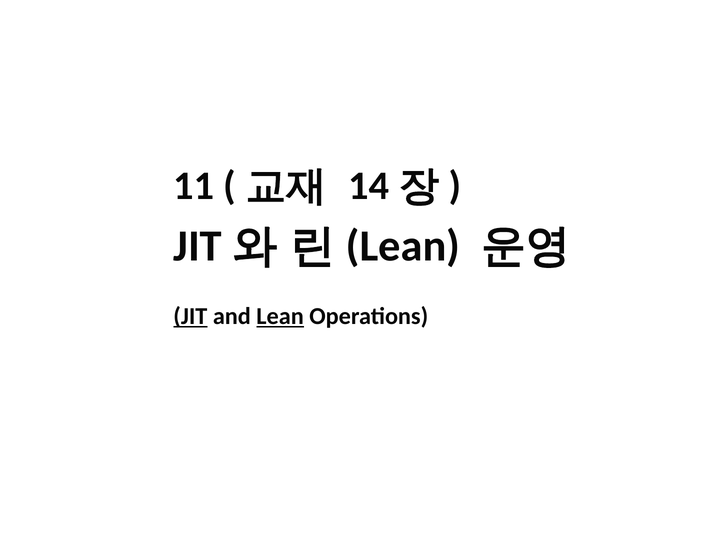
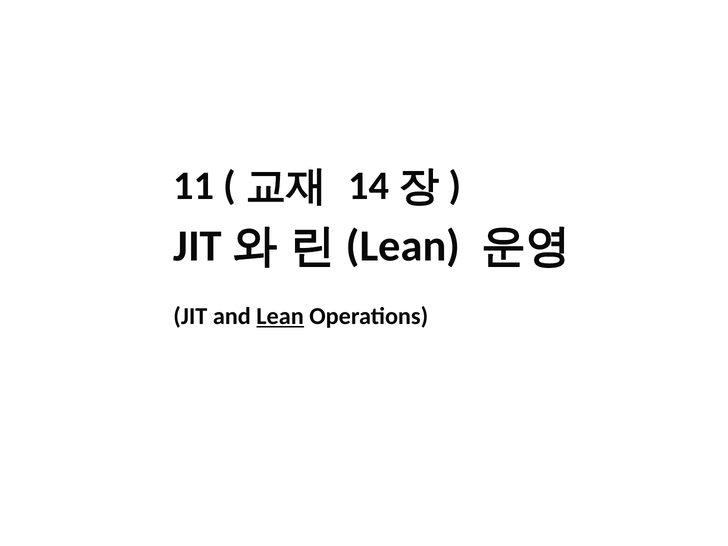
JIT underline: present -> none
